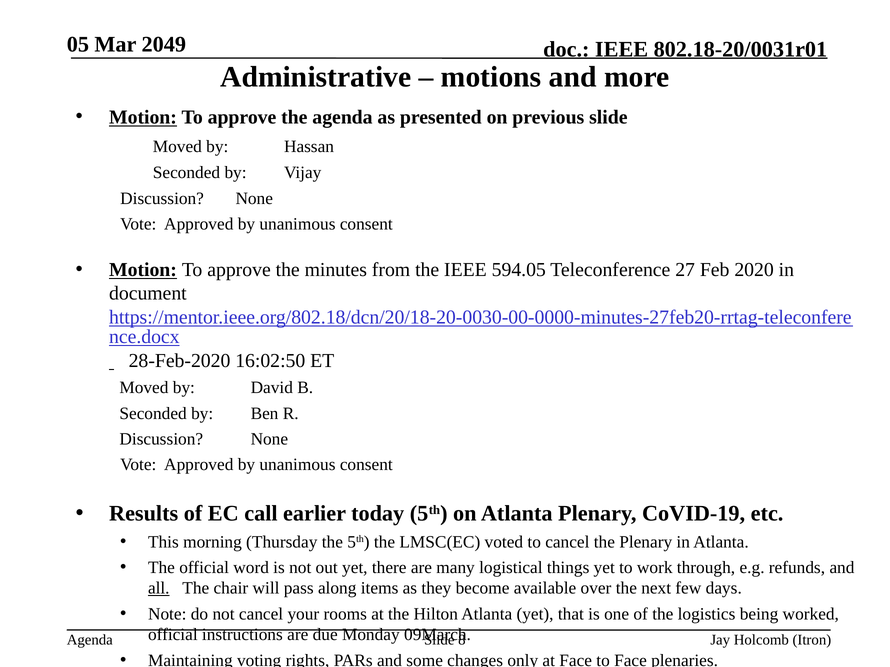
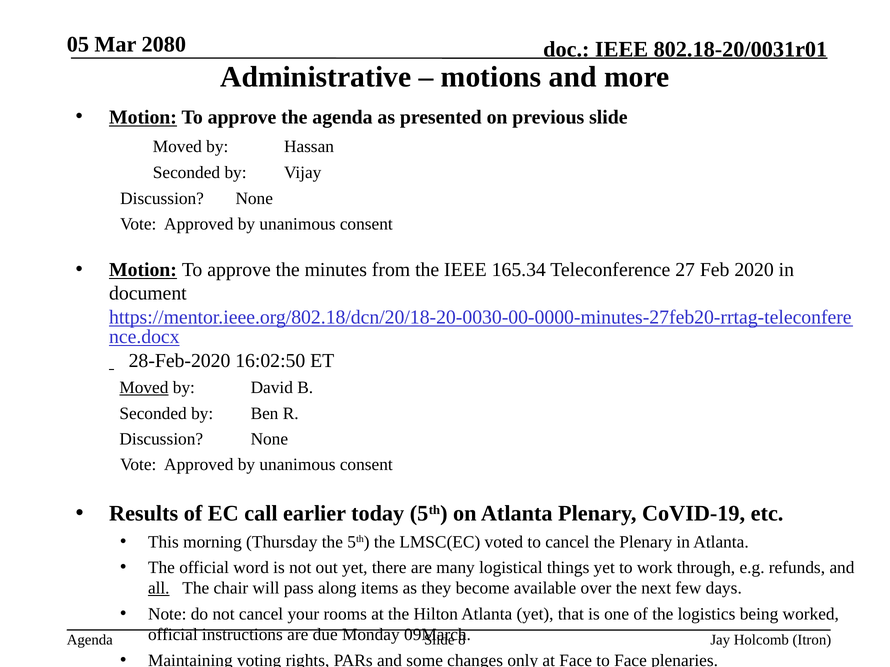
2049: 2049 -> 2080
594.05: 594.05 -> 165.34
Moved at (144, 388) underline: none -> present
